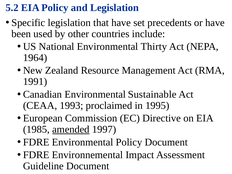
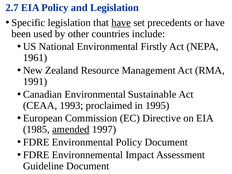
5.2: 5.2 -> 2.7
have at (121, 23) underline: none -> present
Thirty: Thirty -> Firstly
1964: 1964 -> 1961
